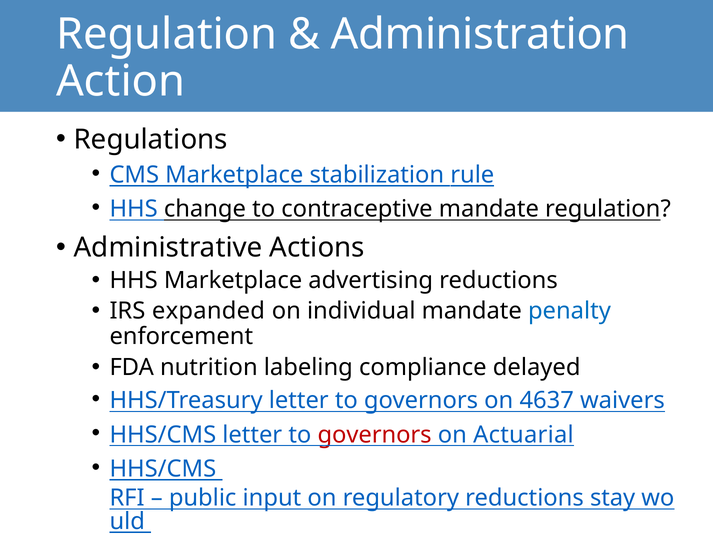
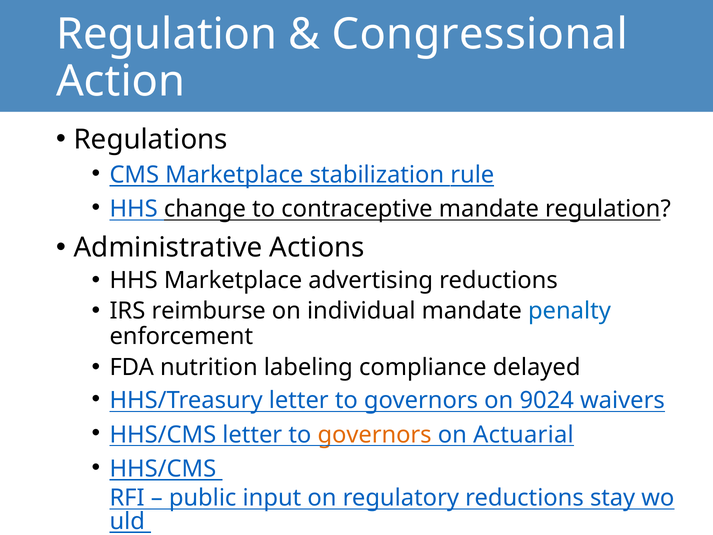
Administration: Administration -> Congressional
expanded: expanded -> reimburse
4637: 4637 -> 9024
governors at (375, 435) colour: red -> orange
